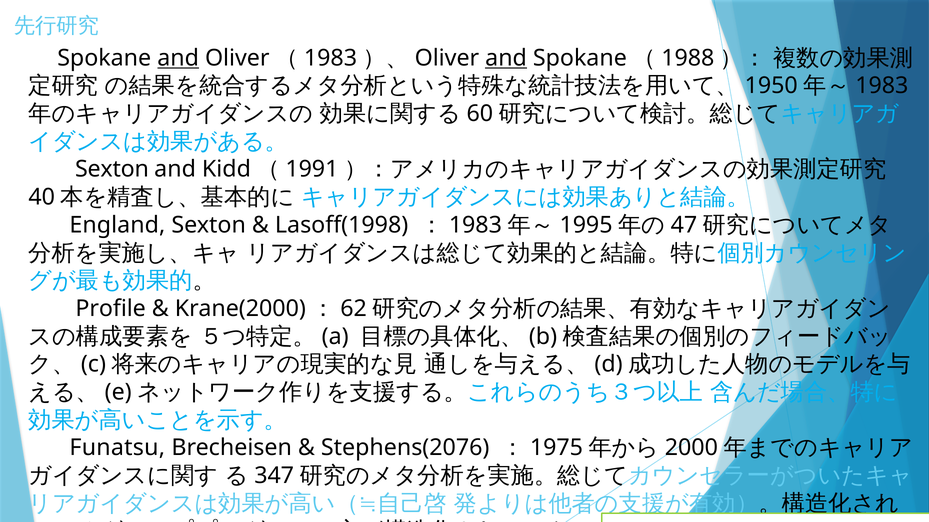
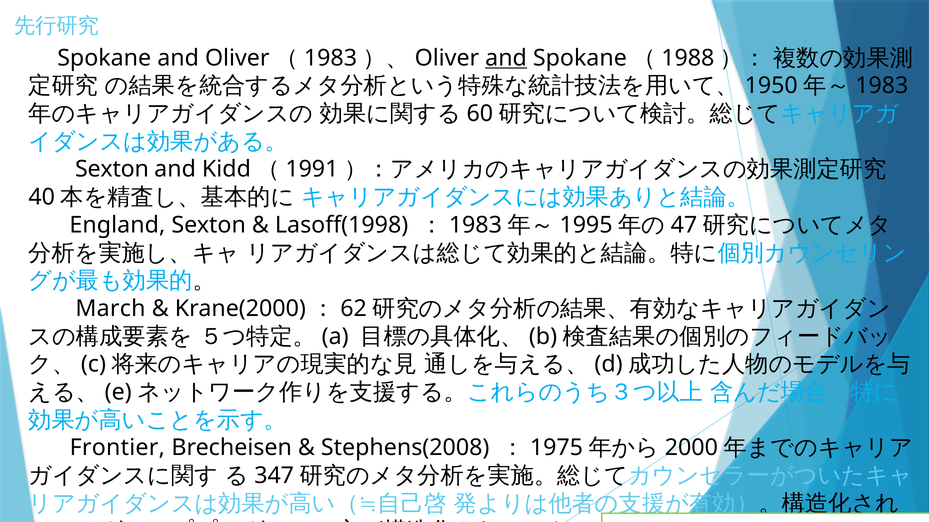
and at (178, 58) underline: present -> none
Profile: Profile -> March
Funatsu: Funatsu -> Frontier
Stephens(2076: Stephens(2076 -> Stephens(2008
